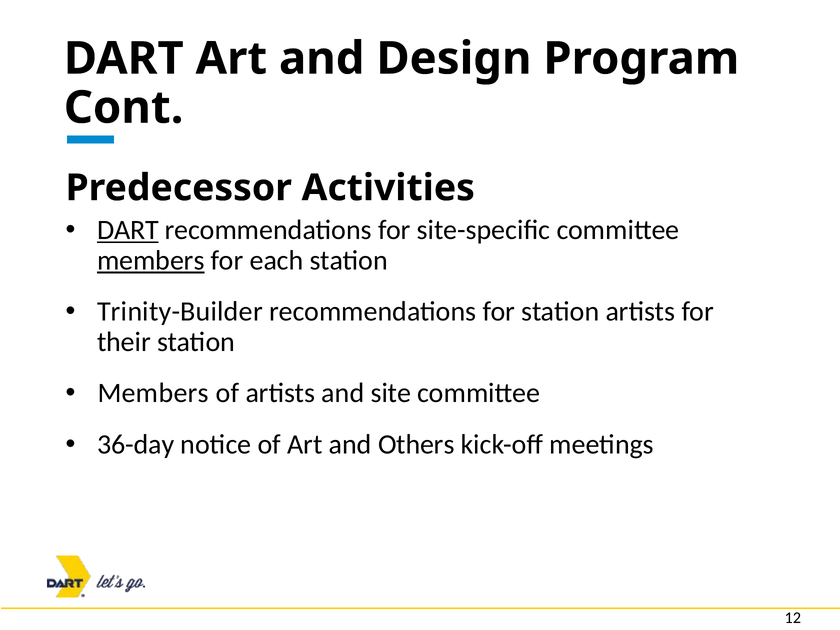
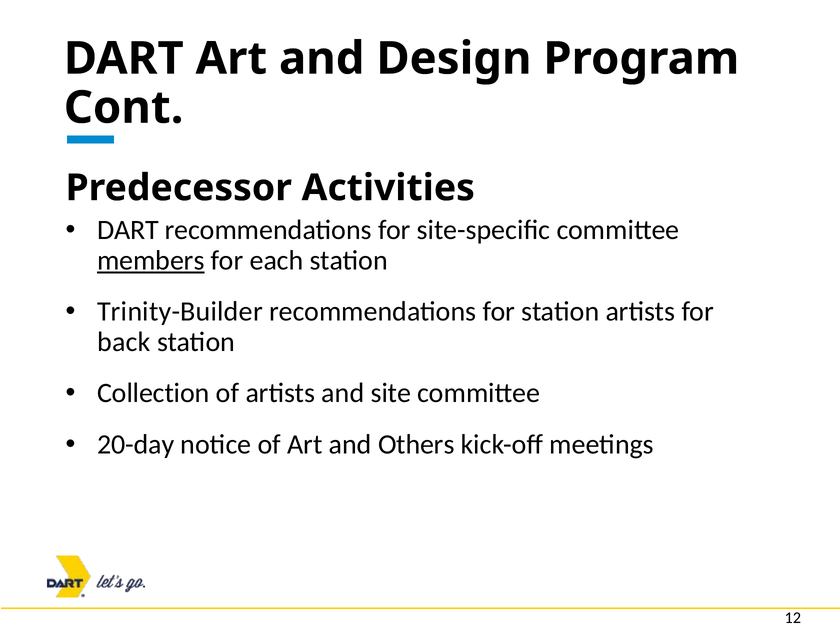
DART at (128, 230) underline: present -> none
their: their -> back
Members at (153, 393): Members -> Collection
36-day: 36-day -> 20-day
